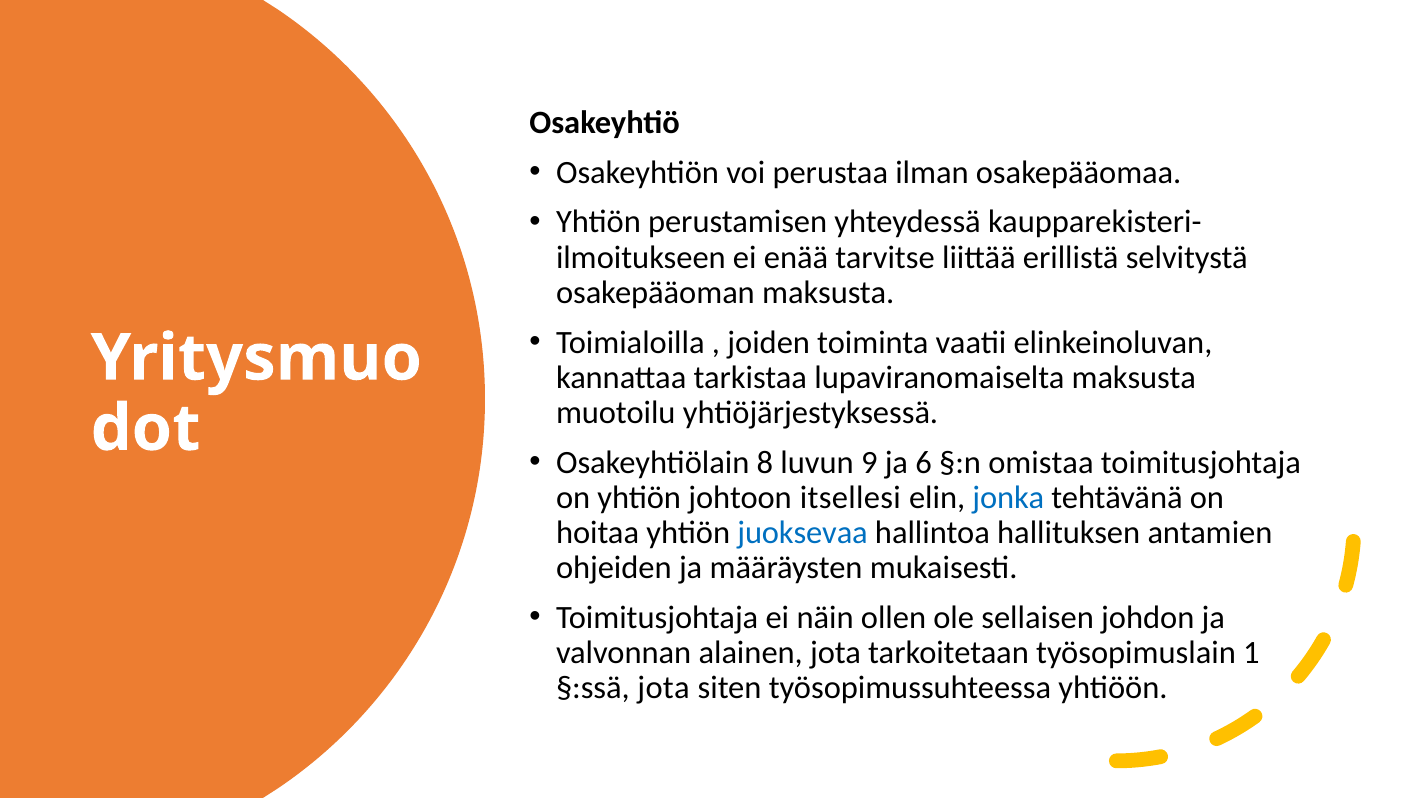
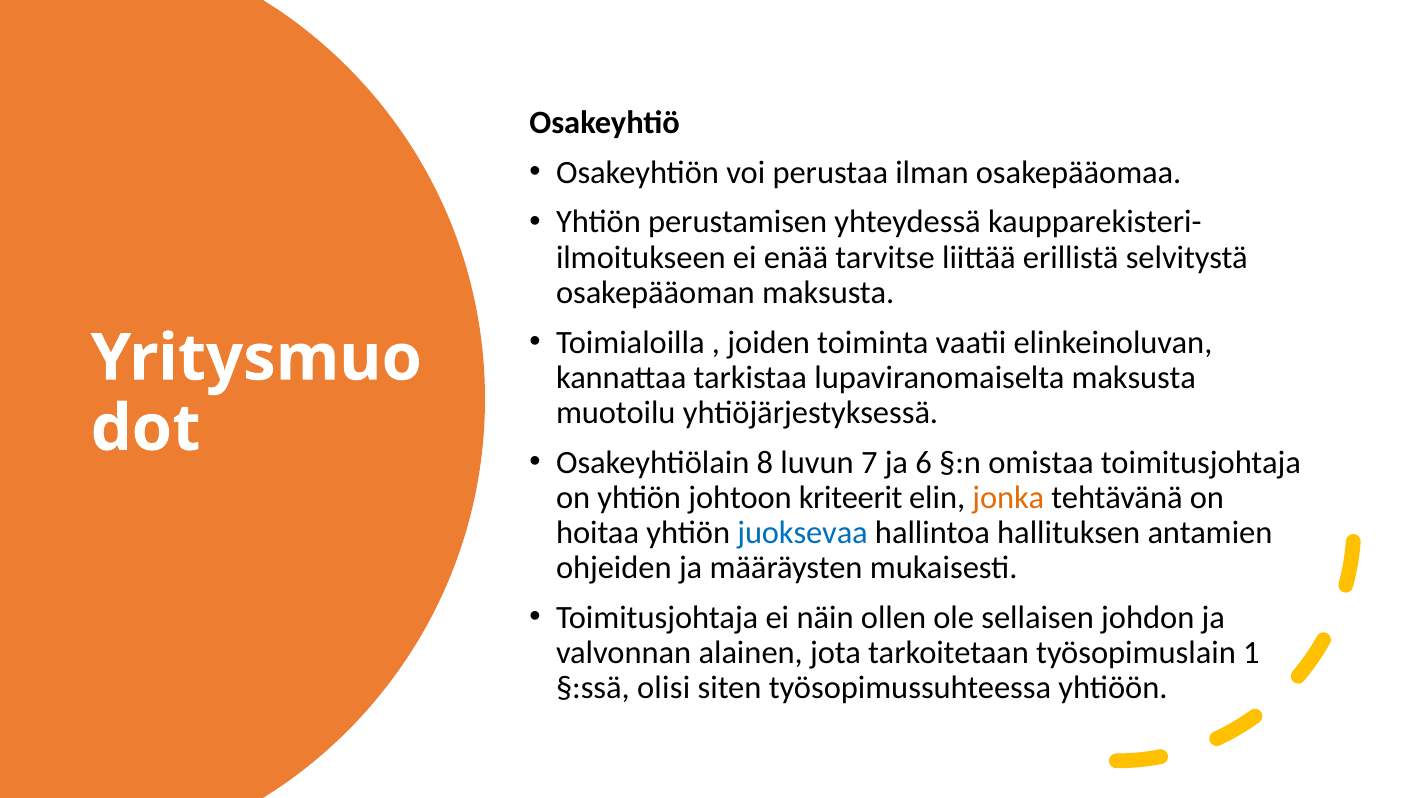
9: 9 -> 7
itsellesi: itsellesi -> kriteerit
jonka colour: blue -> orange
§:ssä jota: jota -> olisi
